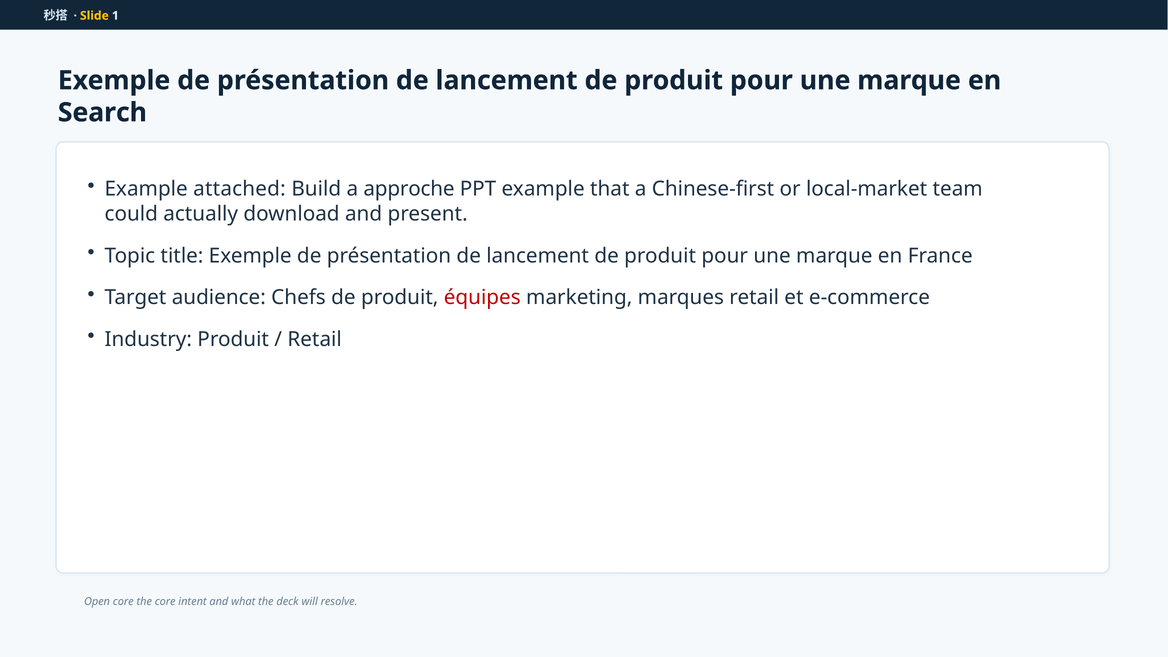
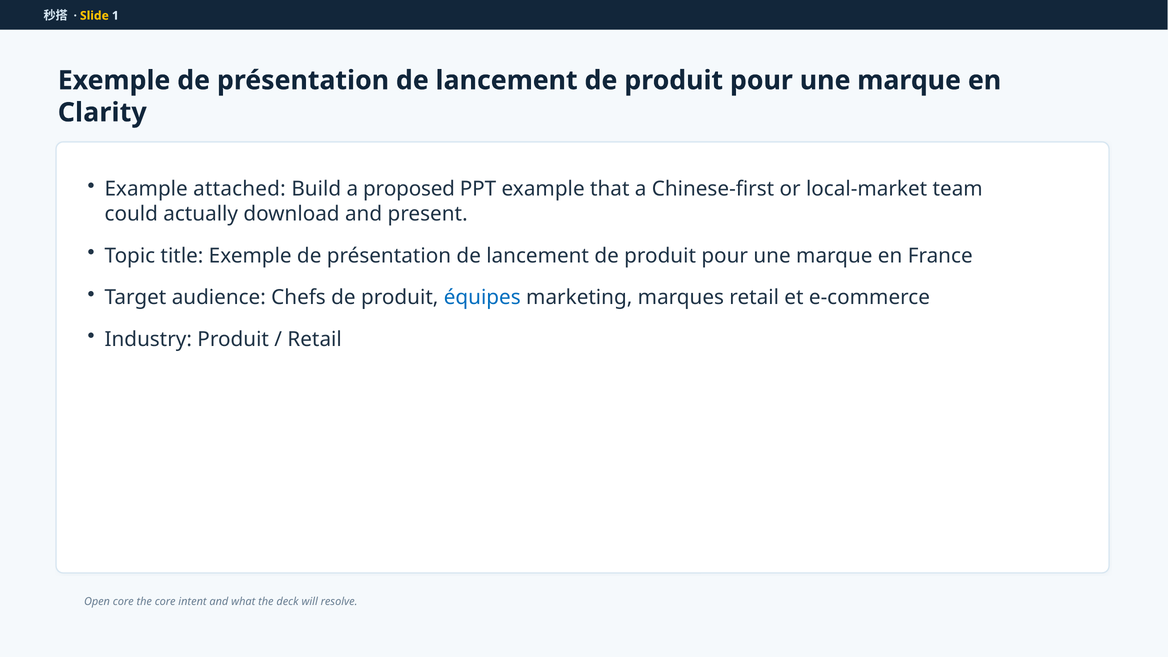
Search: Search -> Clarity
approche: approche -> proposed
équipes colour: red -> blue
